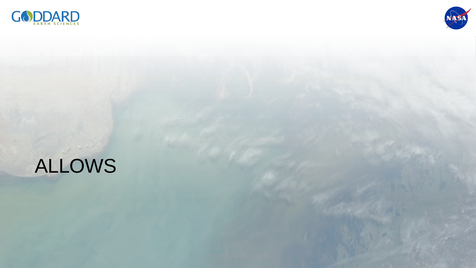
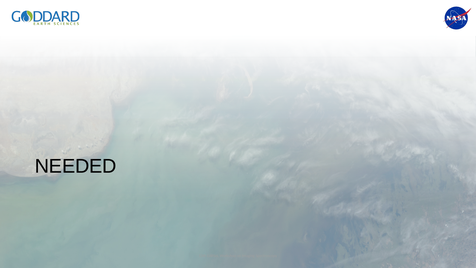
ALLOWS: ALLOWS -> NEEDED
